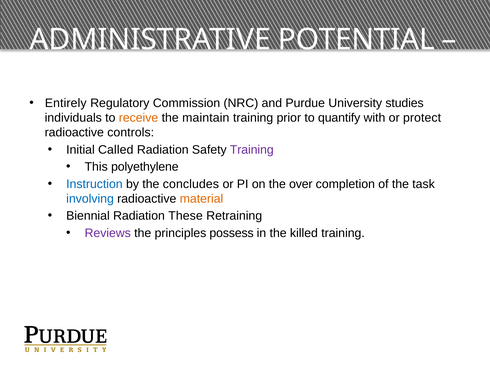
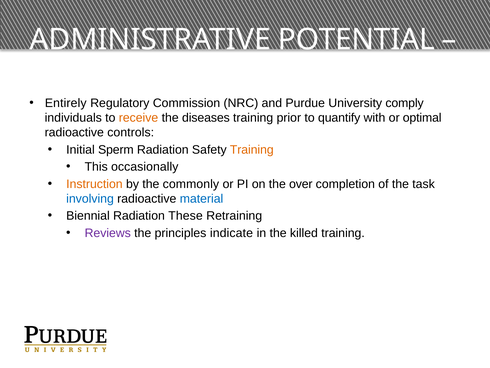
studies: studies -> comply
maintain: maintain -> diseases
protect: protect -> optimal
Called: Called -> Sperm
Training at (252, 149) colour: purple -> orange
polyethylene: polyethylene -> occasionally
Instruction colour: blue -> orange
concludes: concludes -> commonly
material colour: orange -> blue
possess: possess -> indicate
